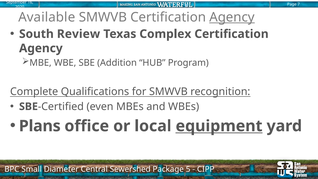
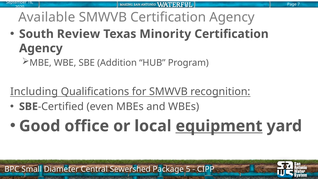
Agency at (232, 17) underline: present -> none
Complex: Complex -> Minority
Complete: Complete -> Including
Plans: Plans -> Good
